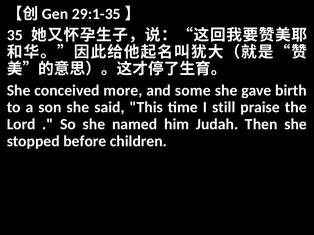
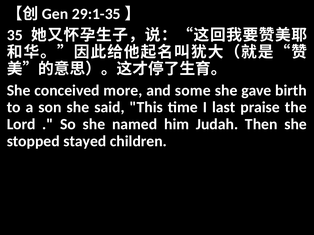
still: still -> last
before: before -> stayed
